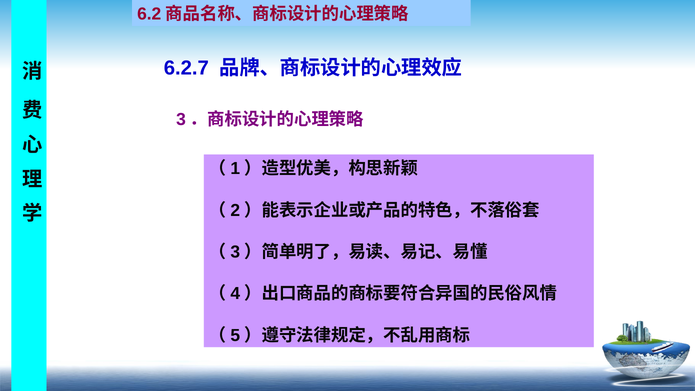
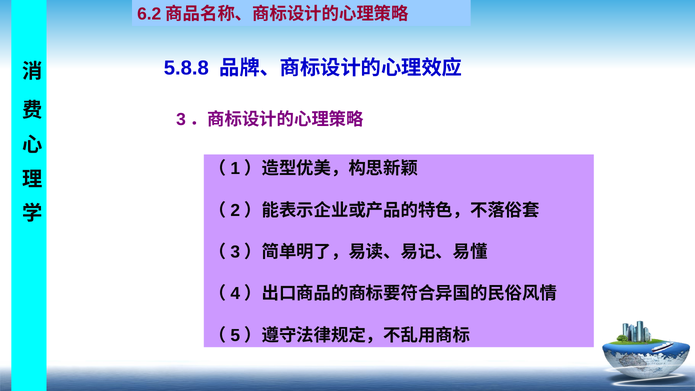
6.2.7: 6.2.7 -> 5.8.8
